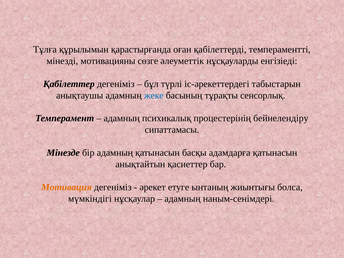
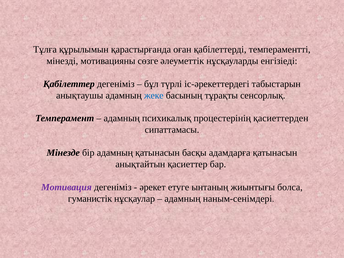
бейнелендіру: бейнелендіру -> қасиеттерден
Мотивация colour: orange -> purple
мүмкіндігі: мүмкіндігі -> гуманистік
